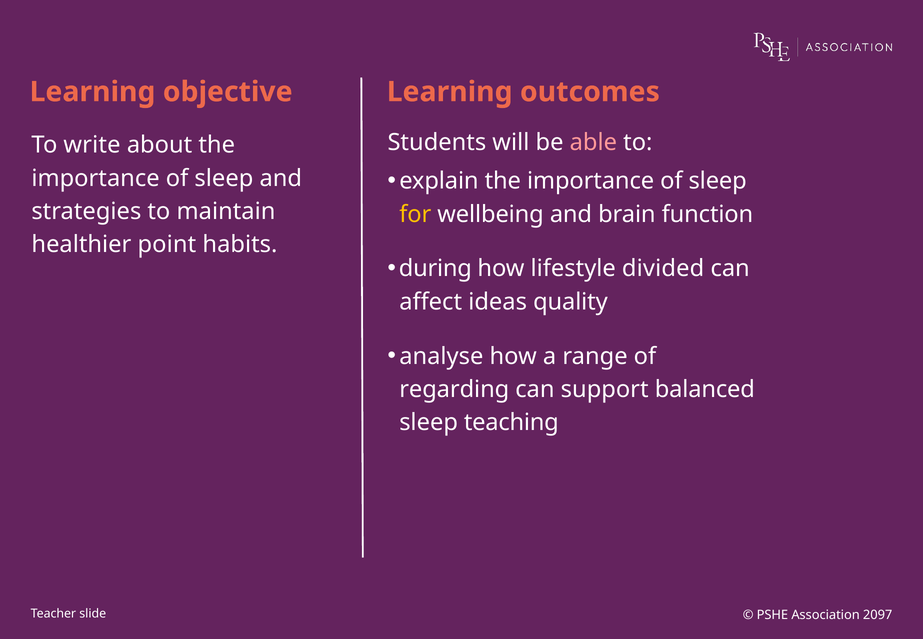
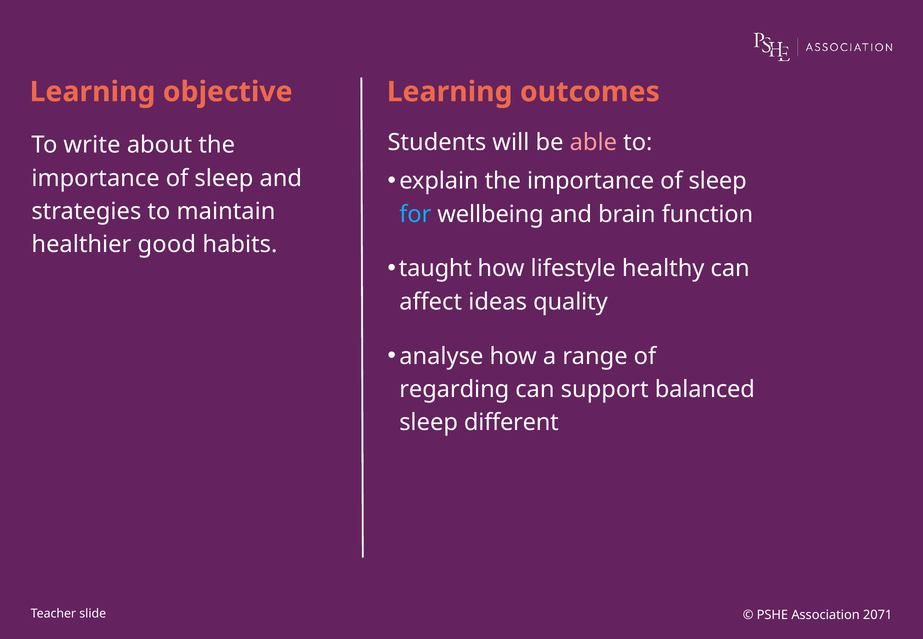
for colour: yellow -> light blue
point: point -> good
during: during -> taught
divided: divided -> healthy
teaching: teaching -> different
2097: 2097 -> 2071
